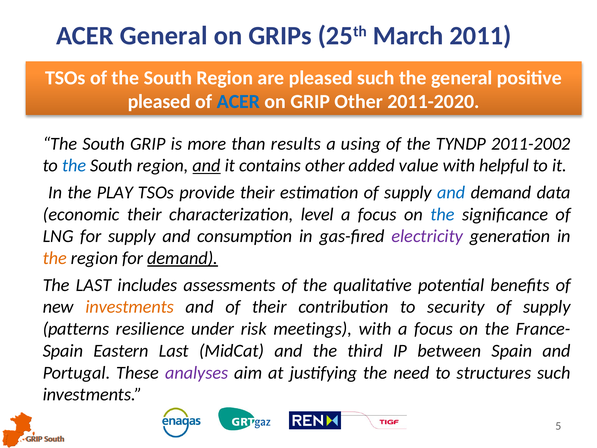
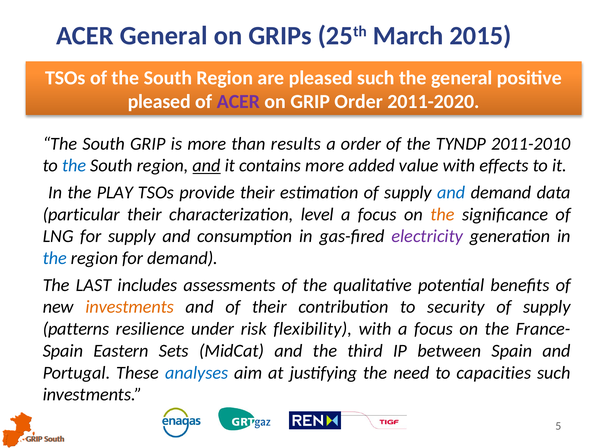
2011: 2011 -> 2015
ACER at (238, 102) colour: blue -> purple
GRIP Other: Other -> Order
a using: using -> order
2011-2002: 2011-2002 -> 2011-2010
contains other: other -> more
helpful: helpful -> effects
economic: economic -> particular
the at (442, 214) colour: blue -> orange
the at (55, 258) colour: orange -> blue
demand at (183, 258) underline: present -> none
meetings: meetings -> flexibility
Eastern Last: Last -> Sets
analyses colour: purple -> blue
structures: structures -> capacities
